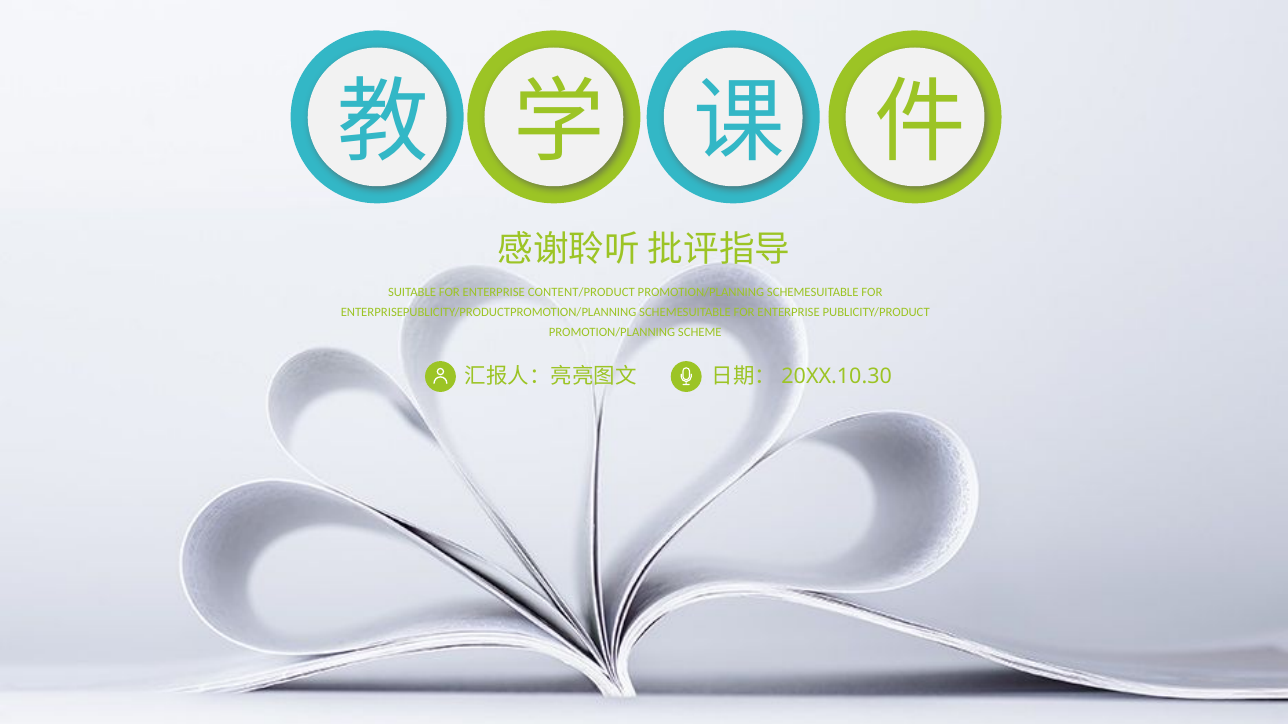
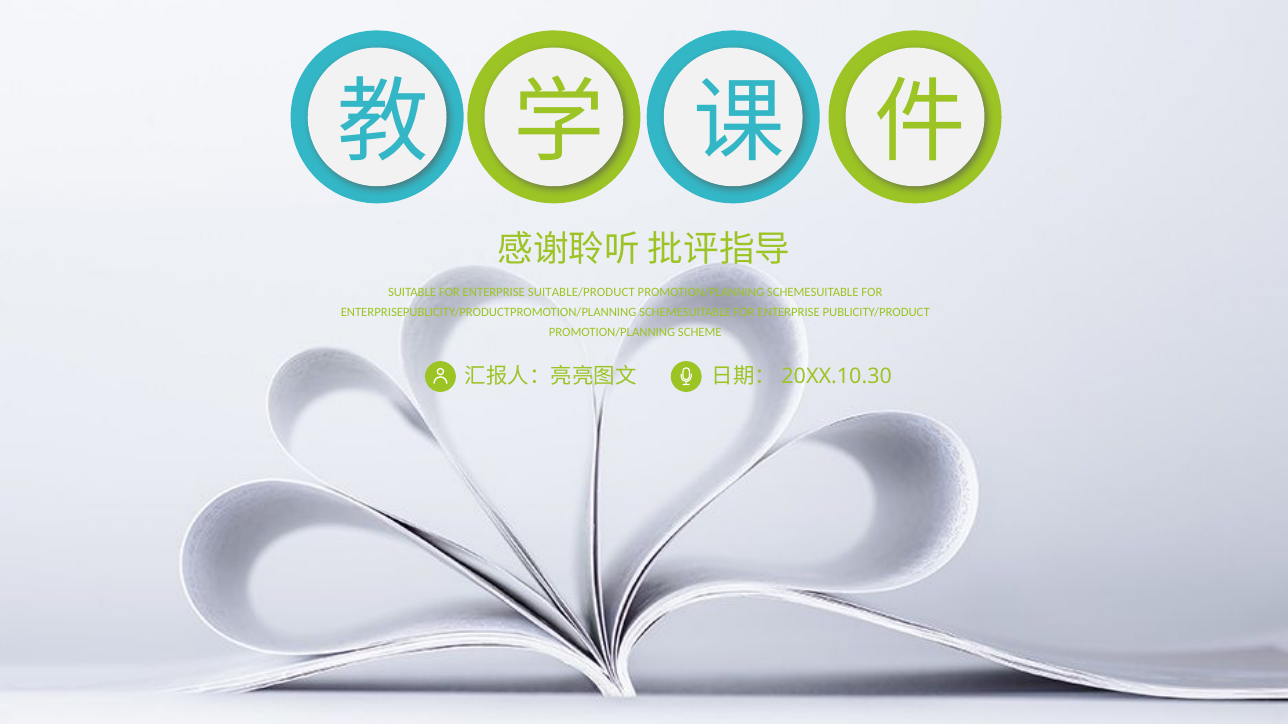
CONTENT/PRODUCT: CONTENT/PRODUCT -> SUITABLE/PRODUCT
